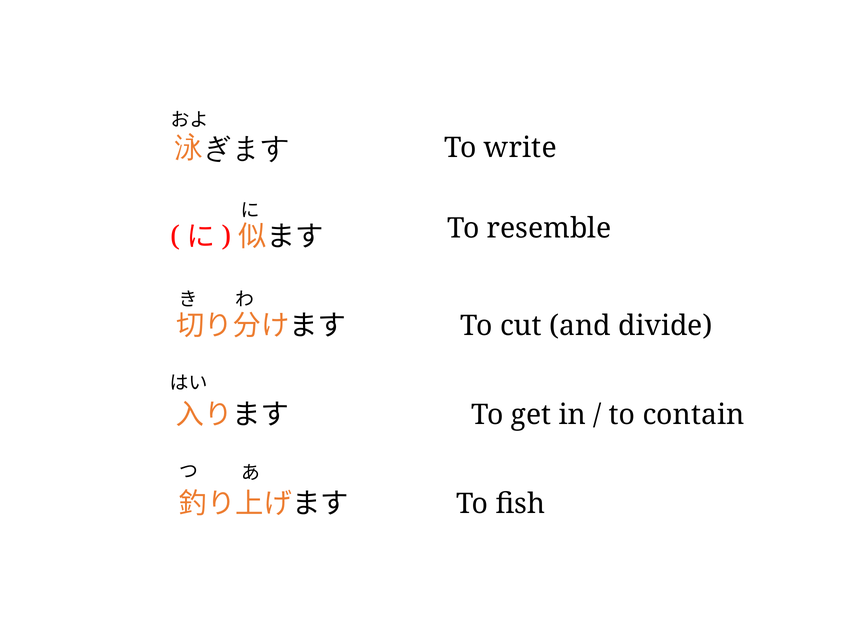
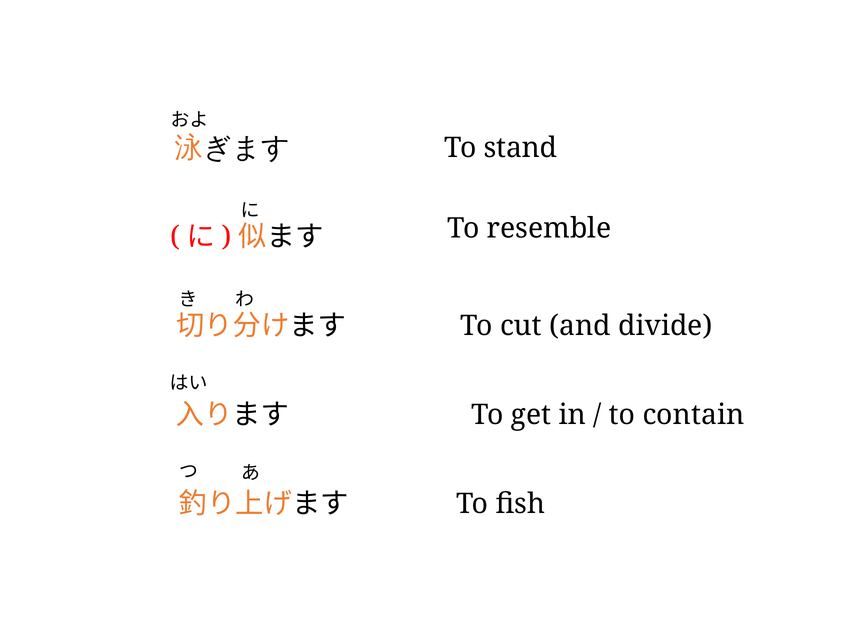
write: write -> stand
